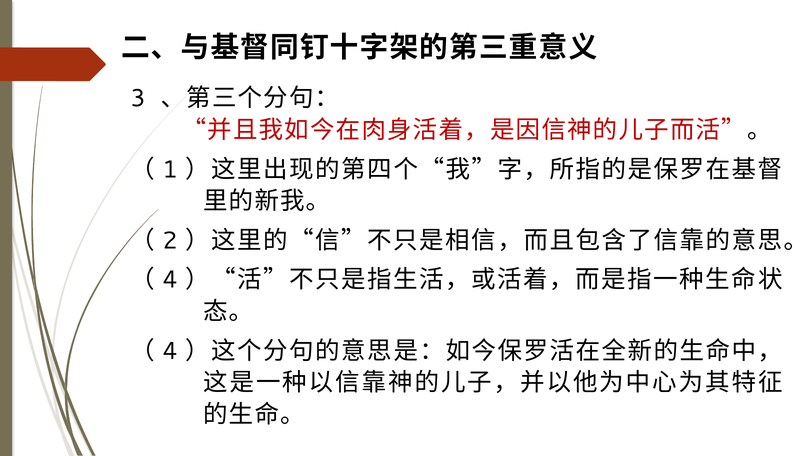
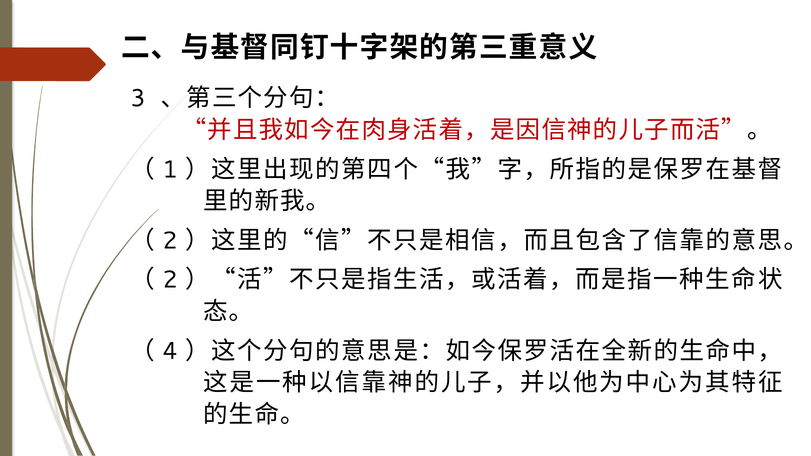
4 at (170, 280): 4 -> 2
